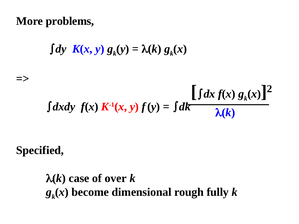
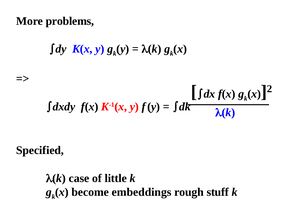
over: over -> little
dimensional: dimensional -> embeddings
fully: fully -> stuff
